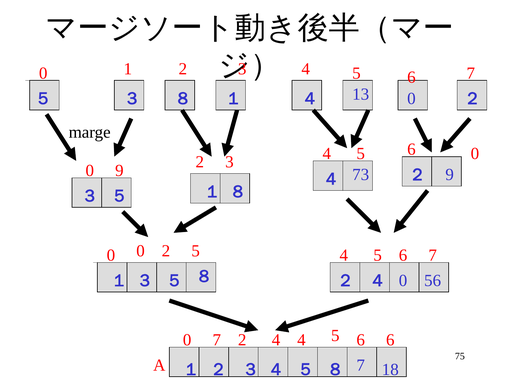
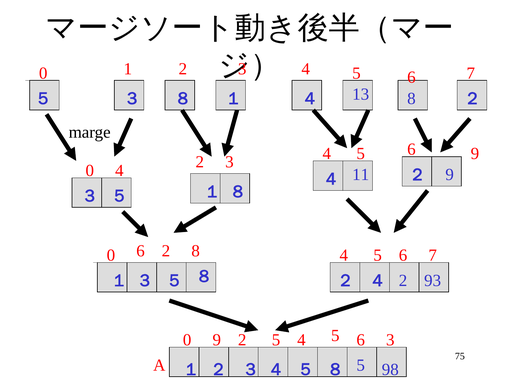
13 0: 0 -> 8
0 at (475, 154): 0 -> 9
0 9: 9 -> 4
73: 73 -> 11
0 0: 0 -> 6
2 5: 5 -> 8
0 at (403, 281): 0 -> 2
56: 56 -> 93
7 at (217, 340): 7 -> 9
2 4: 4 -> 5
5 6: 6 -> 3
８ 7: 7 -> 5
18: 18 -> 98
